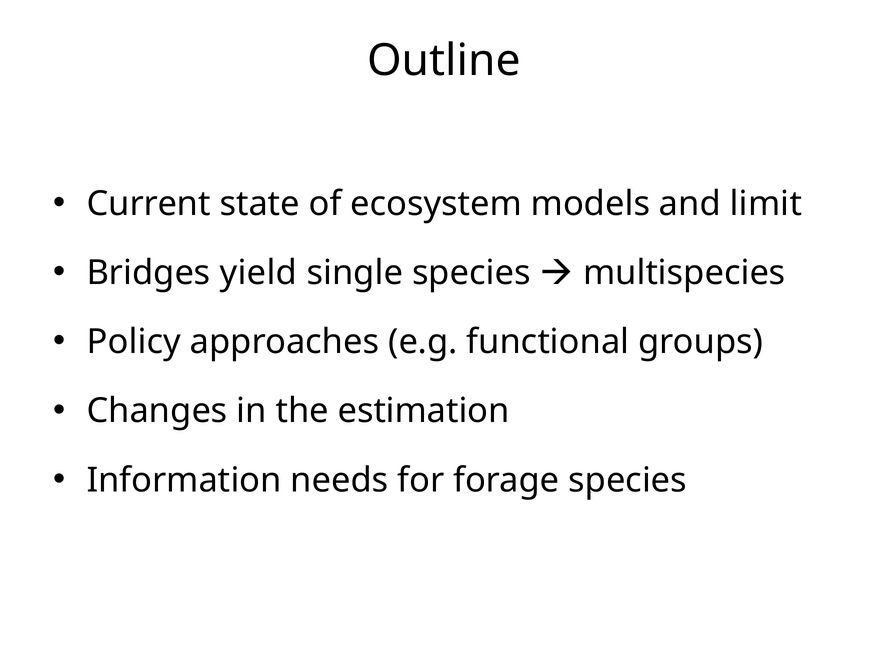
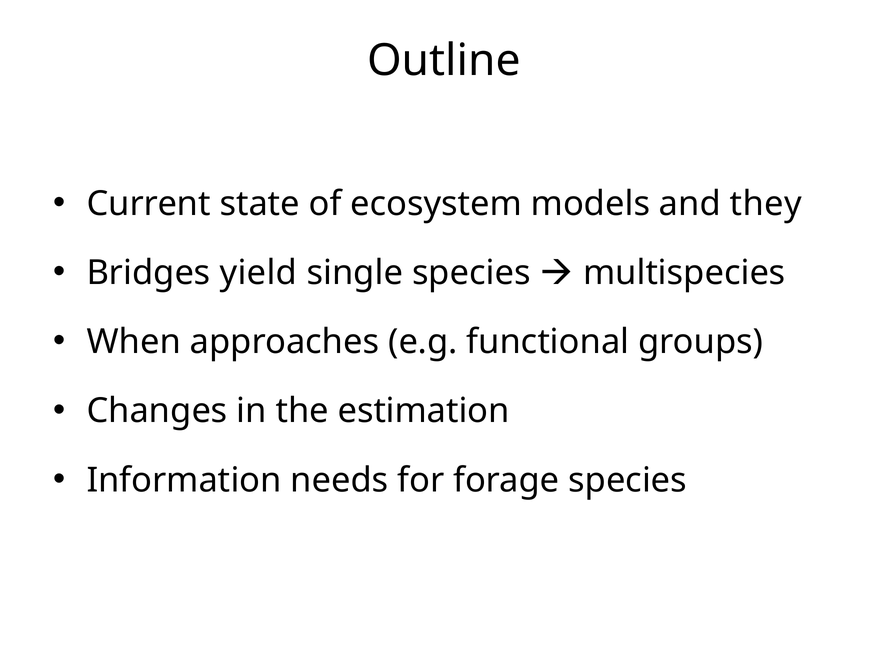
limit: limit -> they
Policy: Policy -> When
